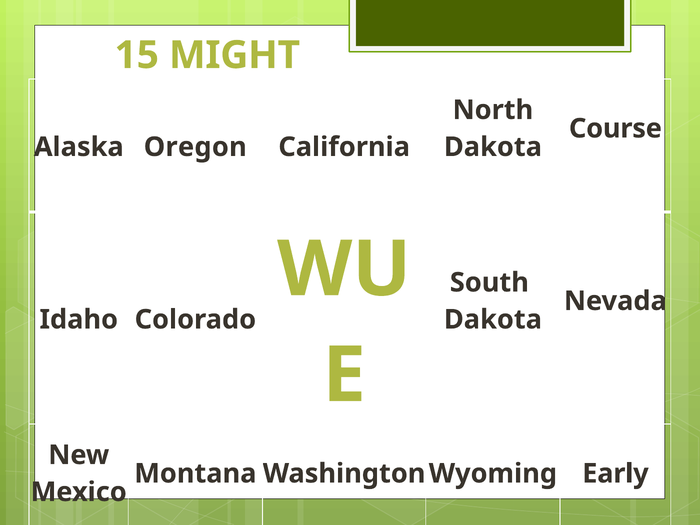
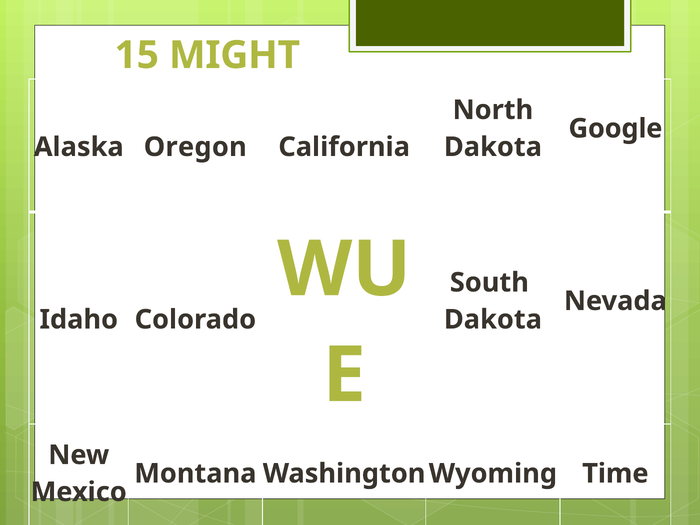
Course: Course -> Google
Early: Early -> Time
